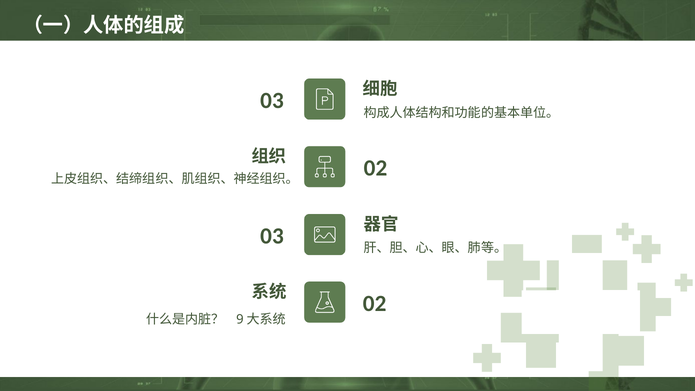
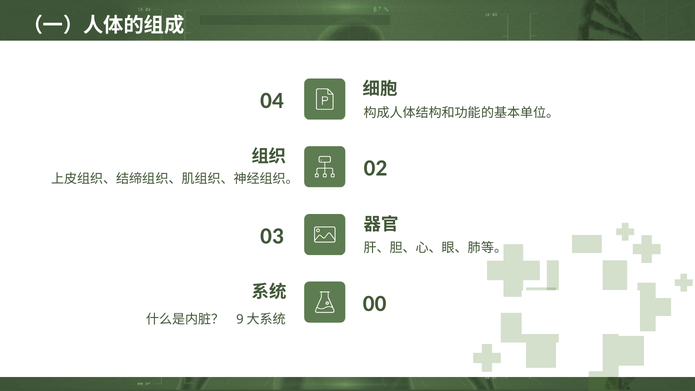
3 at (278, 101): 3 -> 4
2 at (381, 304): 2 -> 0
